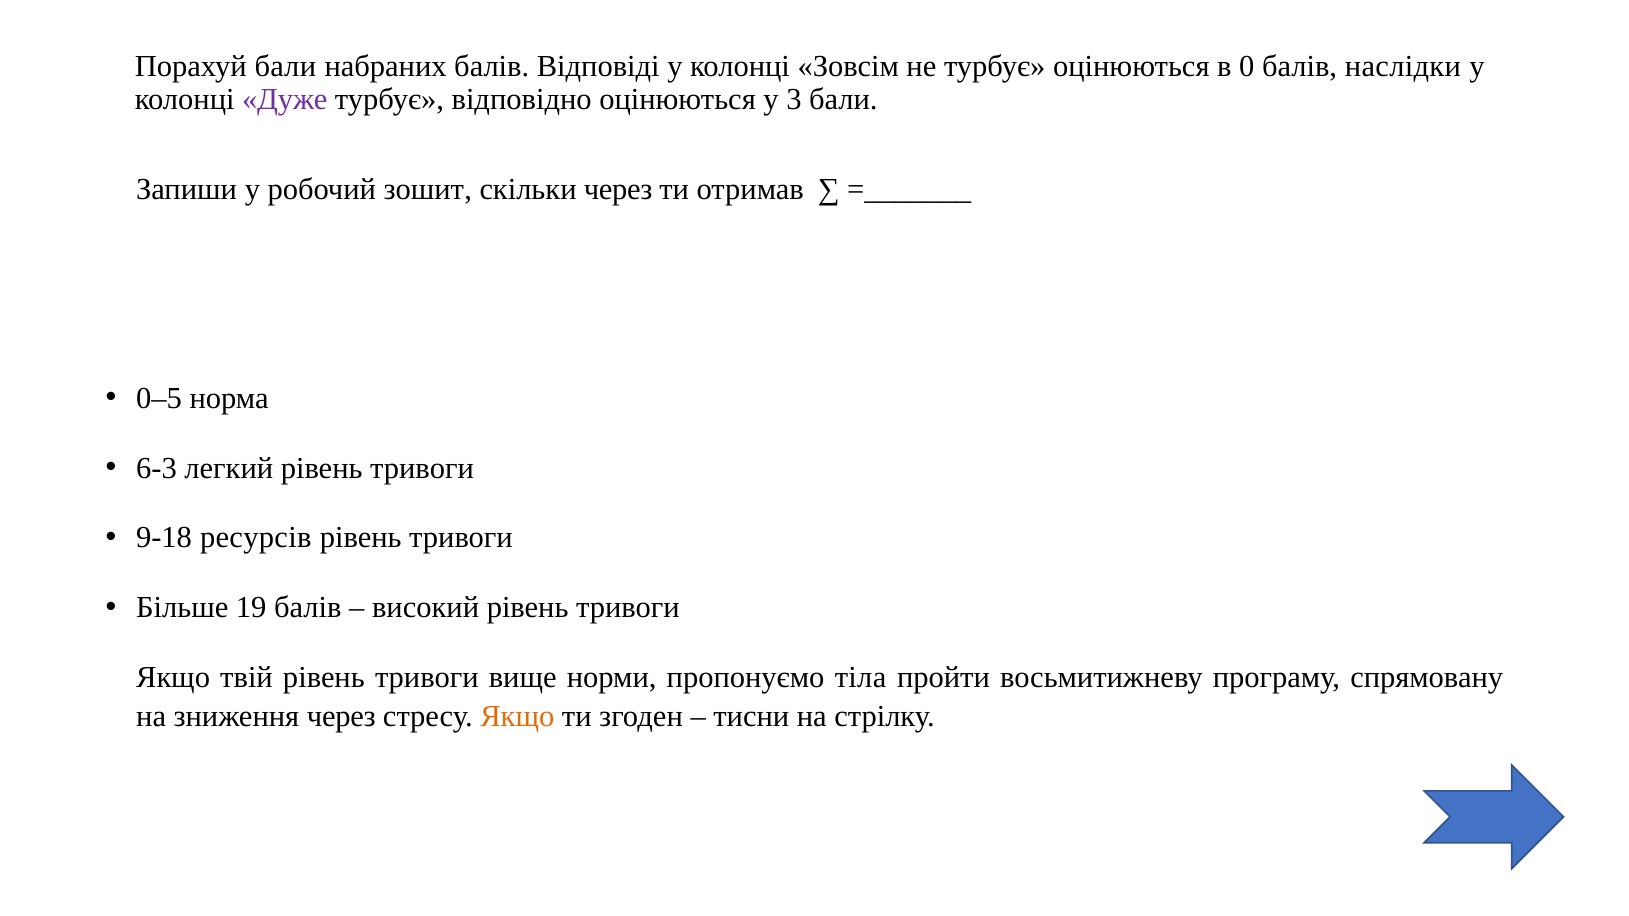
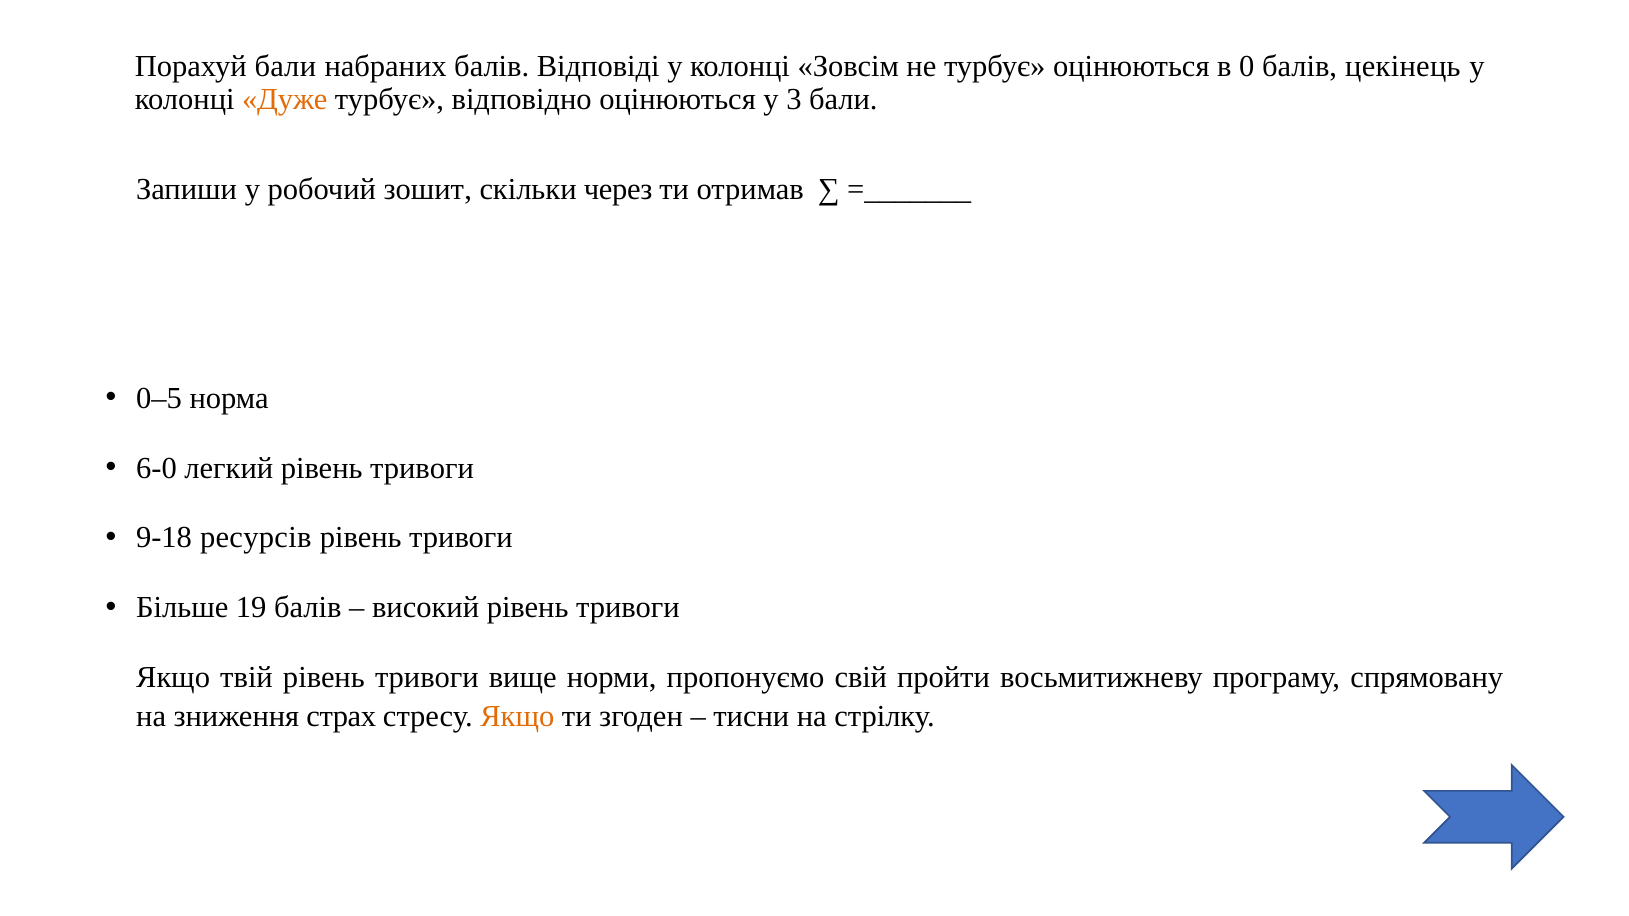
наслідки: наслідки -> цекінець
Дуже colour: purple -> orange
6-3: 6-3 -> 6-0
тіла: тіла -> свій
зниження через: через -> страх
